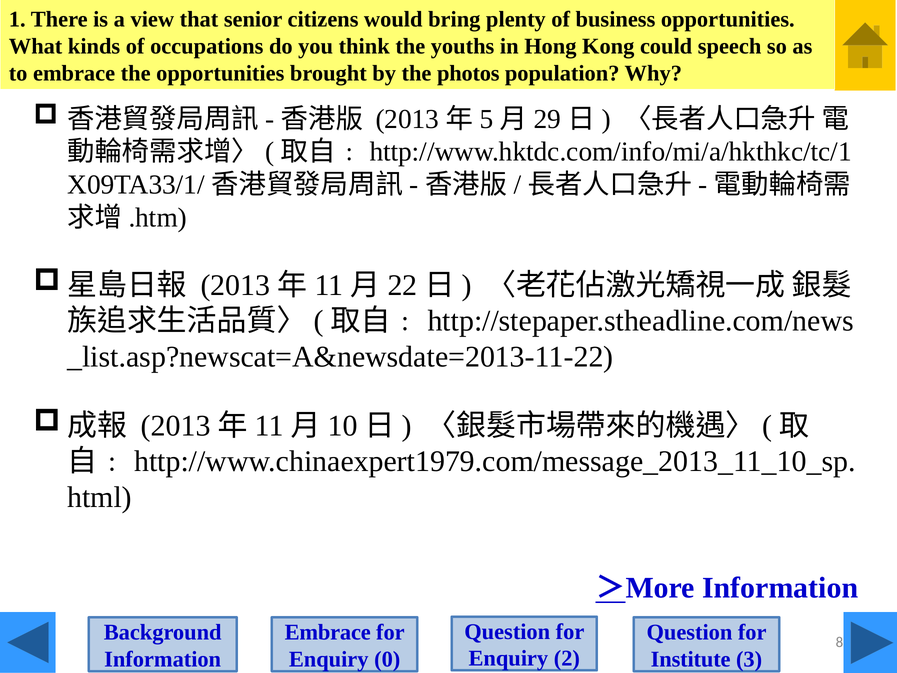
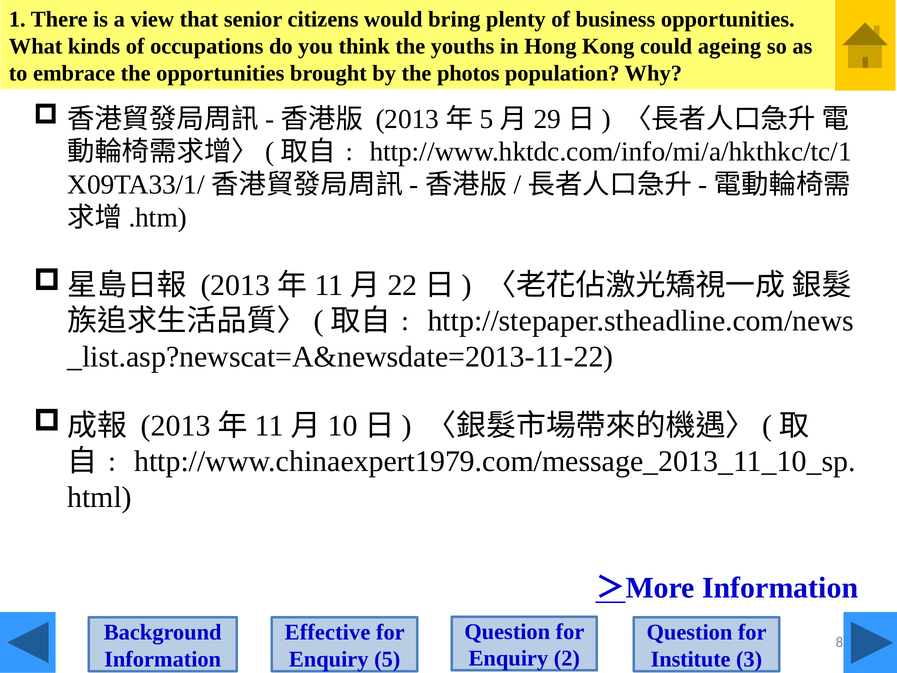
speech: speech -> ageing
Embrace at (328, 632): Embrace -> Effective
0: 0 -> 5
